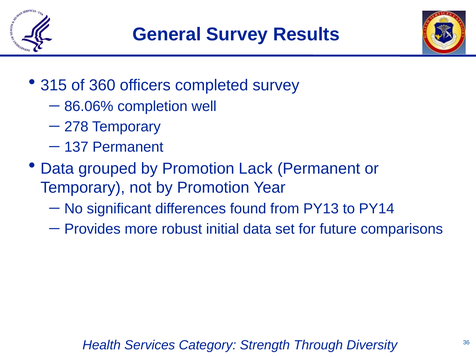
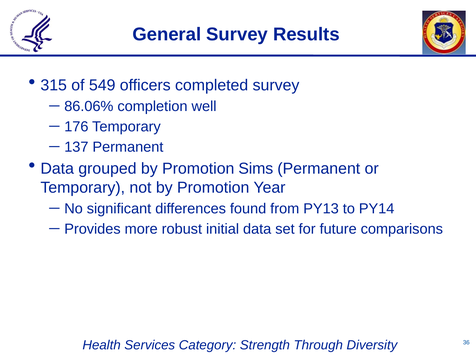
360: 360 -> 549
278: 278 -> 176
Lack: Lack -> Sims
